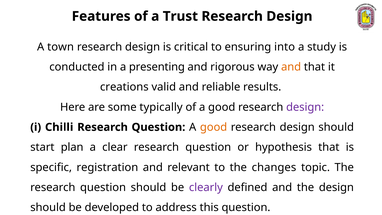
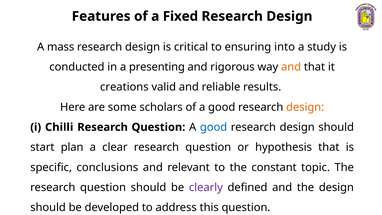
Trust: Trust -> Fixed
town: town -> mass
typically: typically -> scholars
design at (305, 107) colour: purple -> orange
good at (214, 127) colour: orange -> blue
registration: registration -> conclusions
changes: changes -> constant
